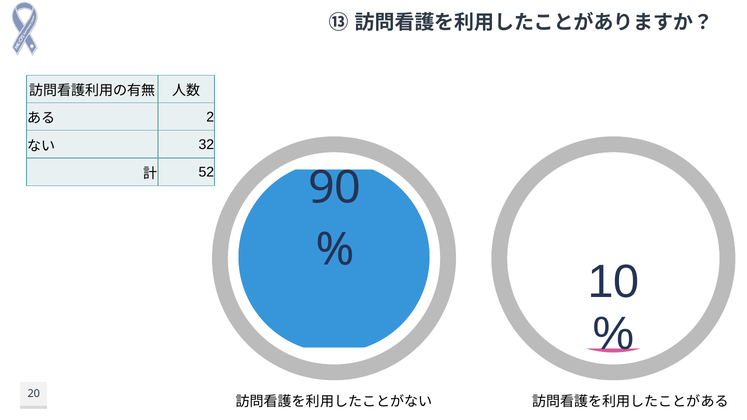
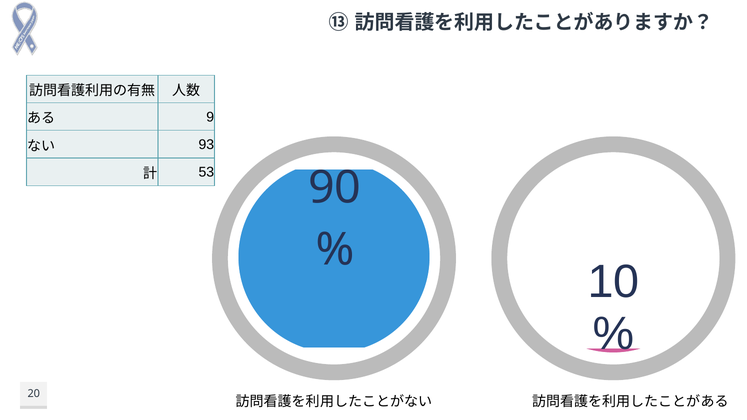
2: 2 -> 9
32: 32 -> 93
52: 52 -> 53
